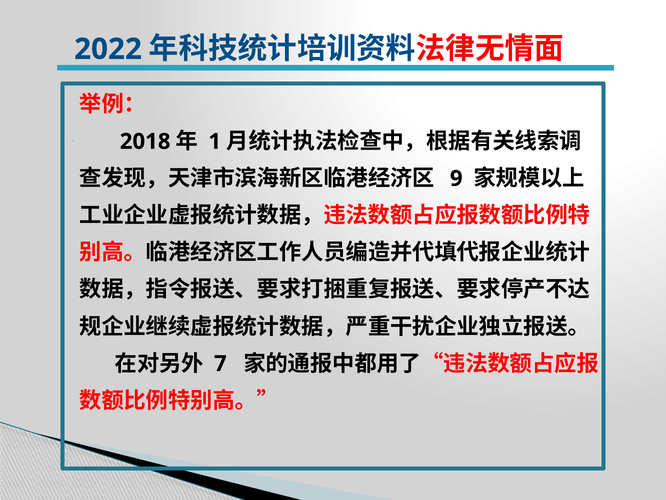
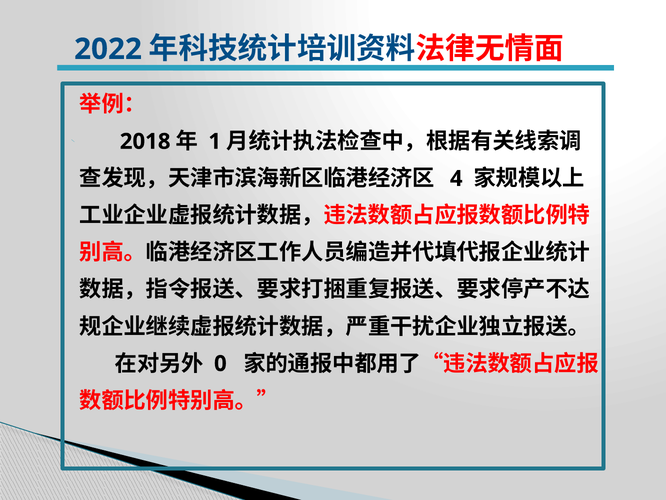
9: 9 -> 4
7: 7 -> 0
